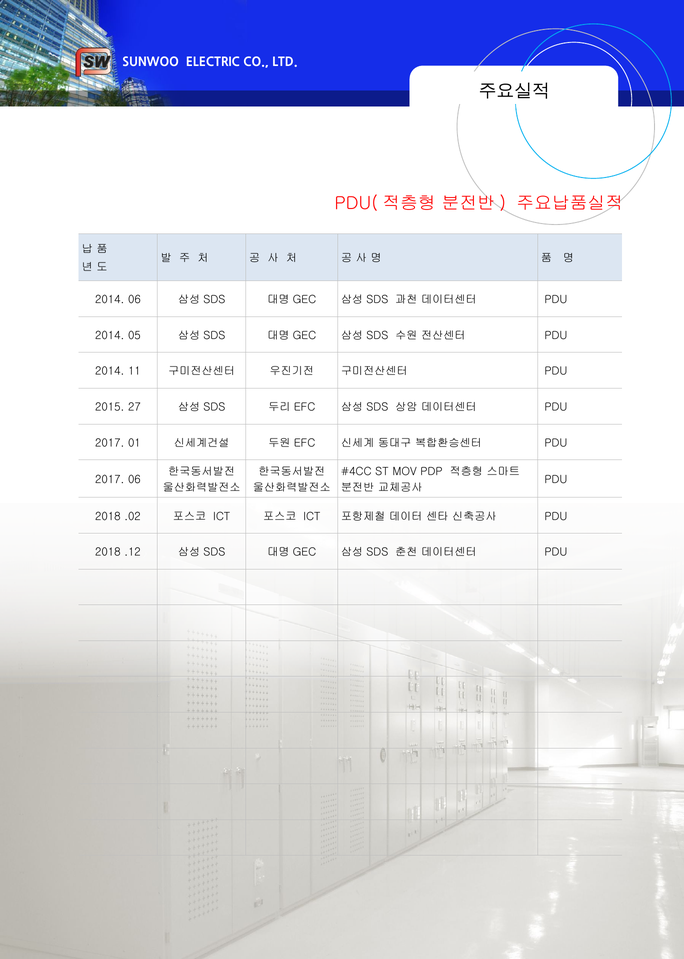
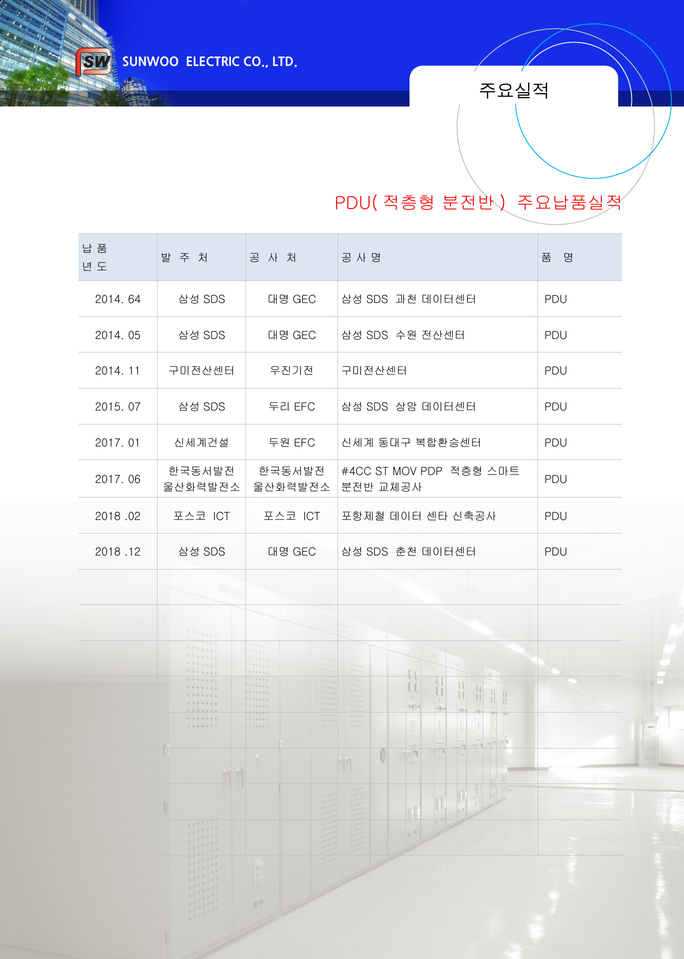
2014 06: 06 -> 64
27: 27 -> 07
